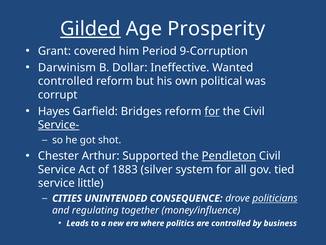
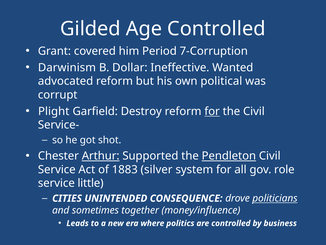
Gilded underline: present -> none
Age Prosperity: Prosperity -> Controlled
9-Corruption: 9-Corruption -> 7-Corruption
controlled at (65, 81): controlled -> advocated
Hayes: Hayes -> Plight
Bridges: Bridges -> Destroy
Service- underline: present -> none
Arthur underline: none -> present
tied: tied -> role
regulating: regulating -> sometimes
